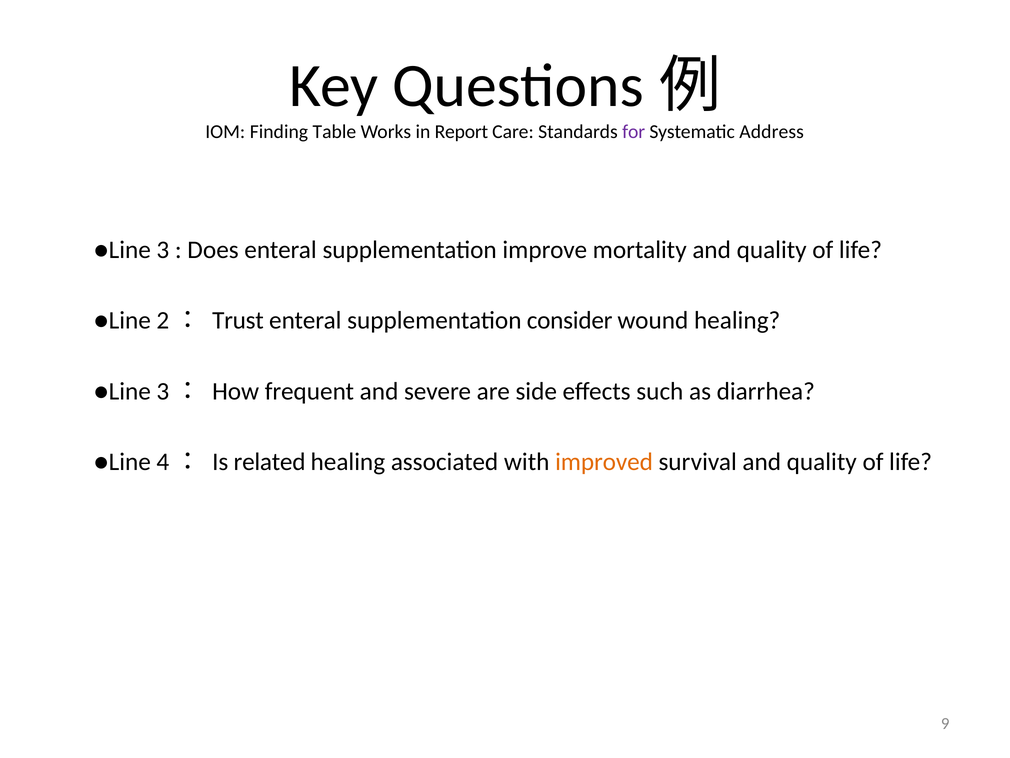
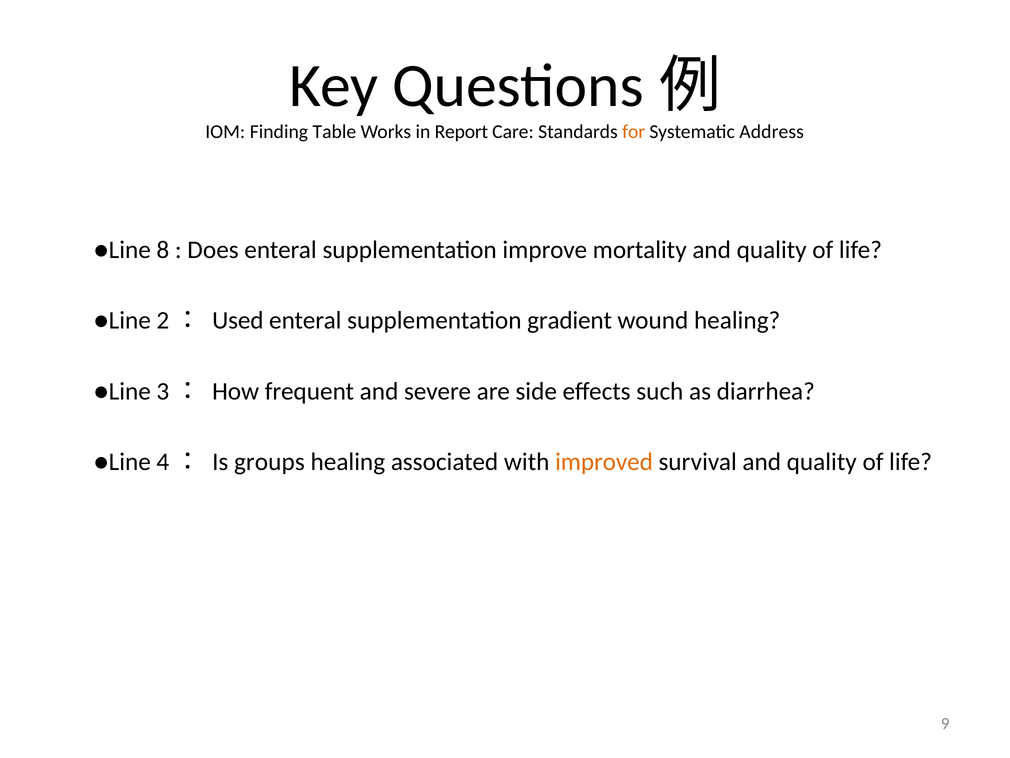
for colour: purple -> orange
3: 3 -> 8
Trust: Trust -> Used
consider: consider -> gradient
related: related -> groups
